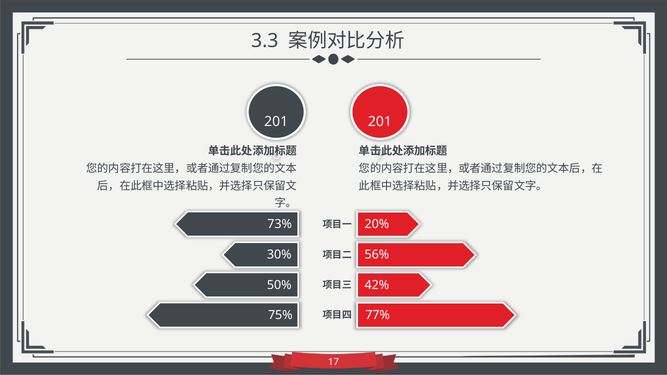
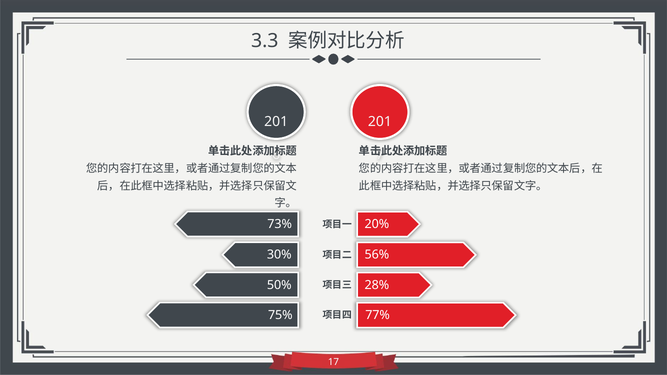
42%: 42% -> 28%
